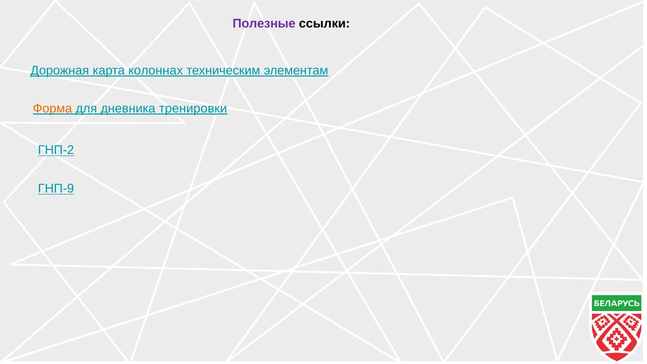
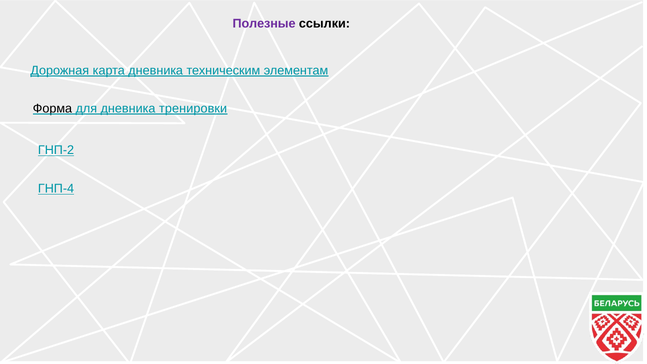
карта колоннах: колоннах -> дневника
Форма colour: orange -> black
ГНП-9: ГНП-9 -> ГНП-4
